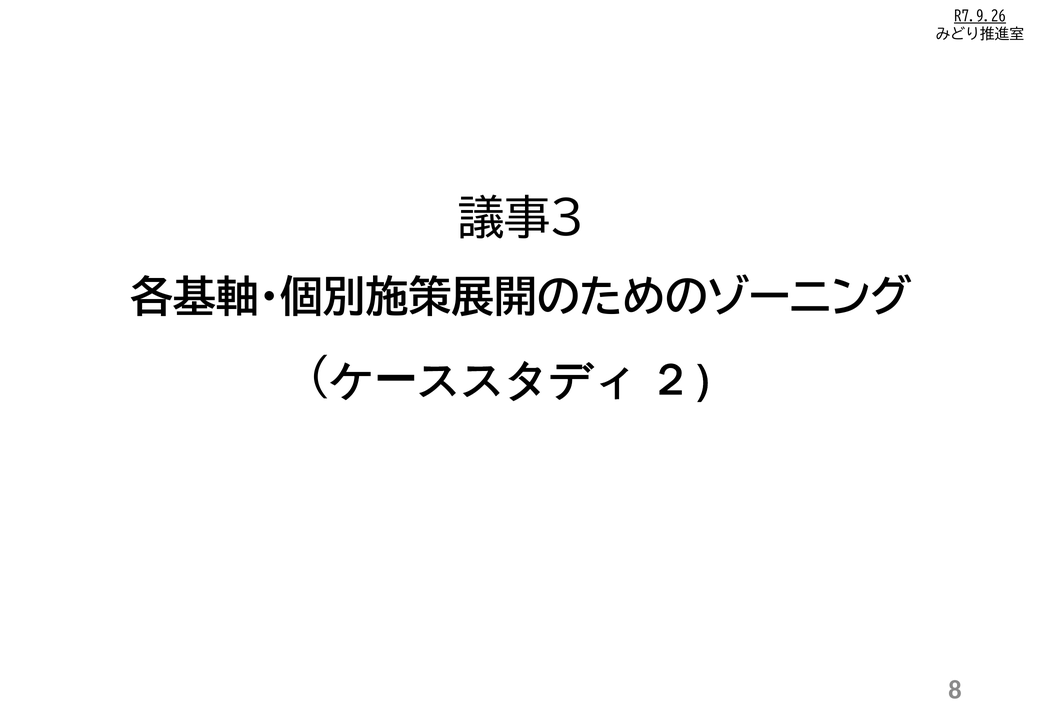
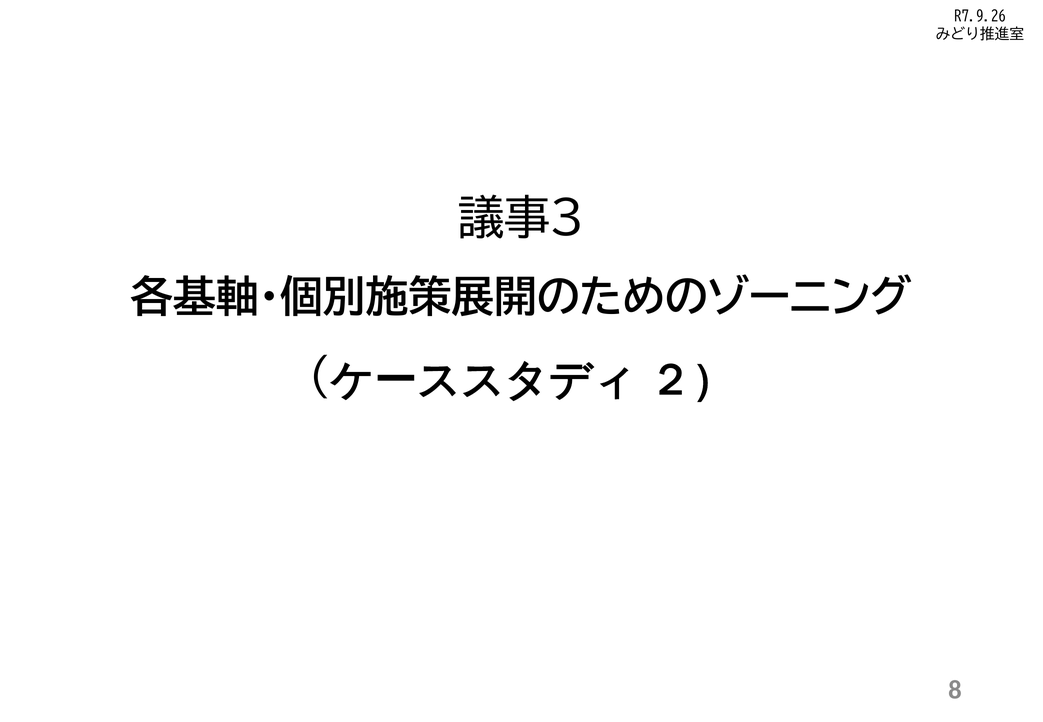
R7.9.26 underline: present -> none
